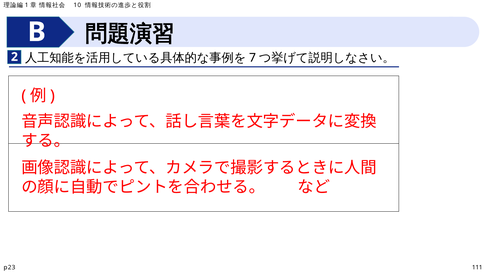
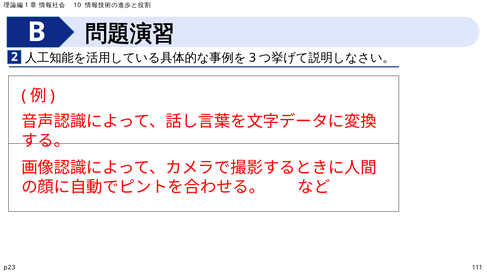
7: 7 -> 3
